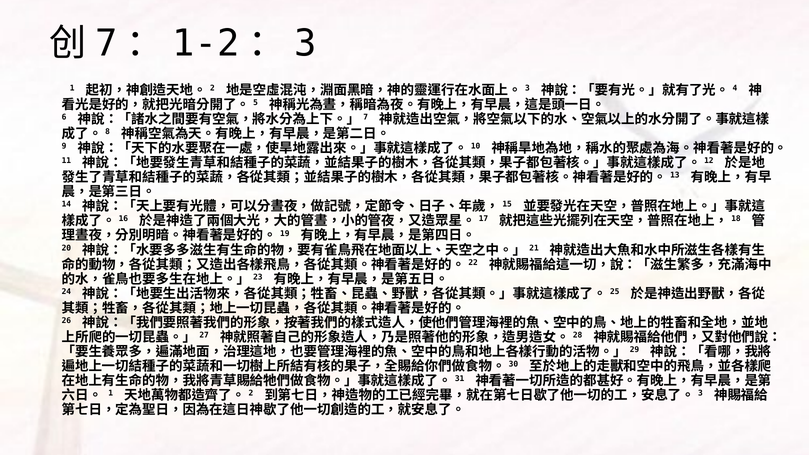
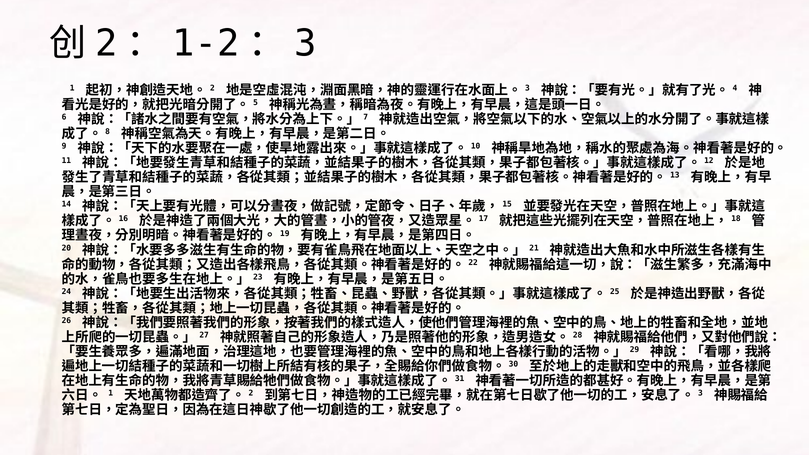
7: 7 -> 2
